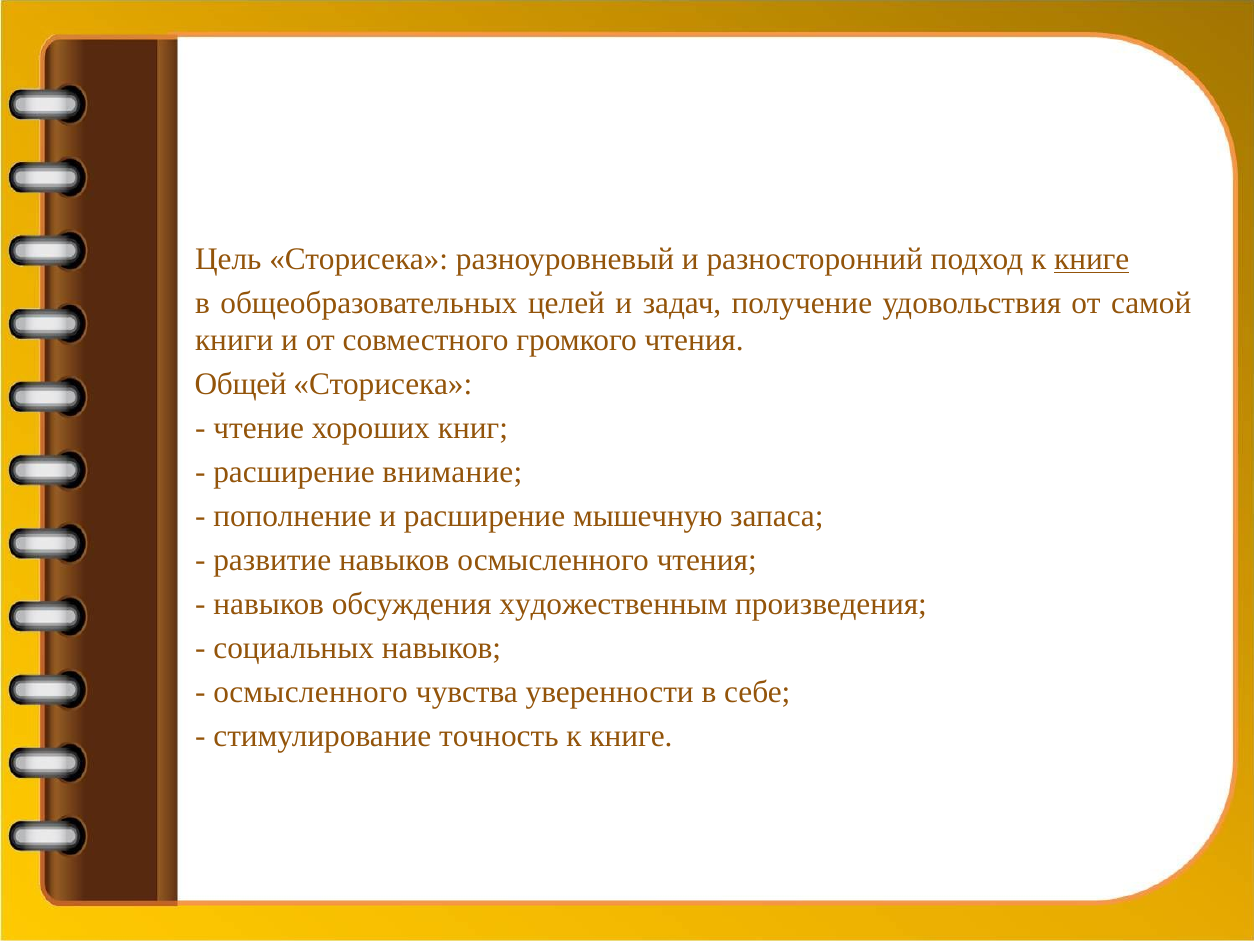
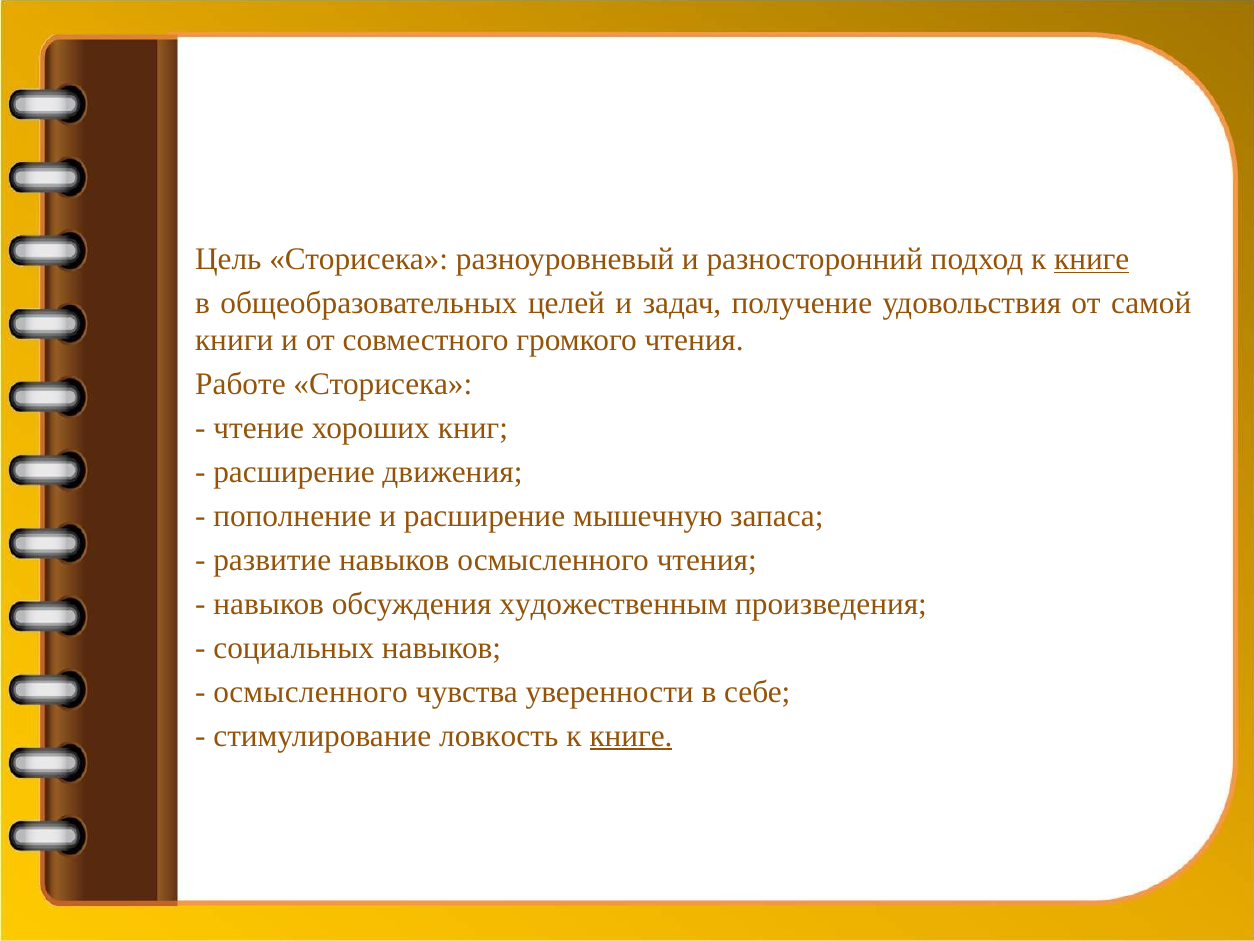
Общей: Общей -> Работе
внимание: внимание -> движения
точность: точность -> ловкость
книге at (631, 735) underline: none -> present
